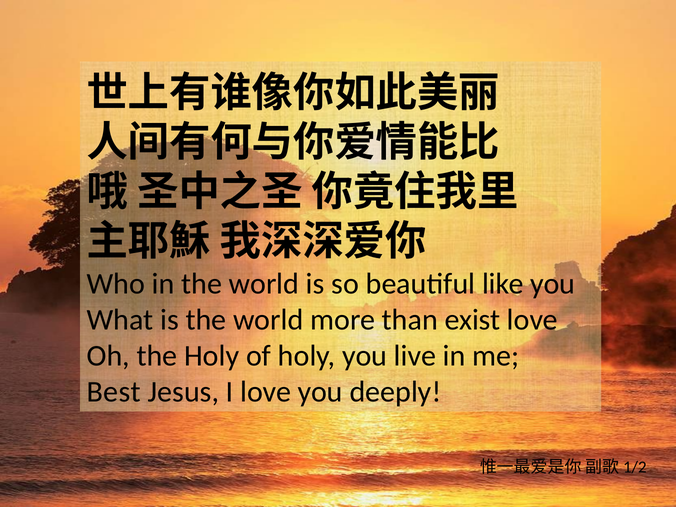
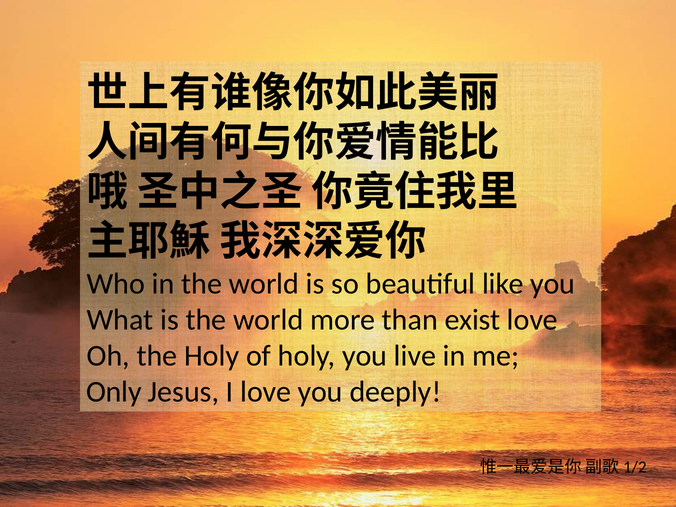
Best: Best -> Only
